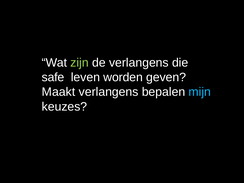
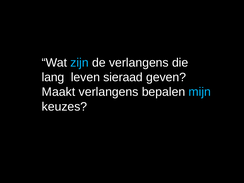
zijn colour: light green -> light blue
safe: safe -> lang
worden: worden -> sieraad
